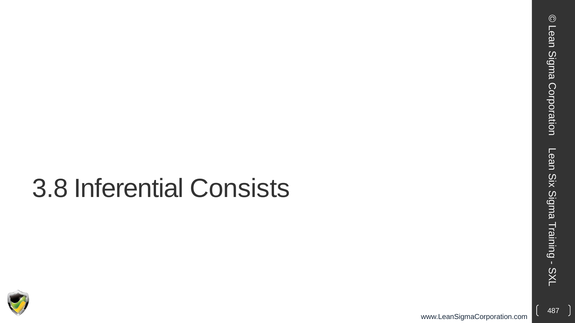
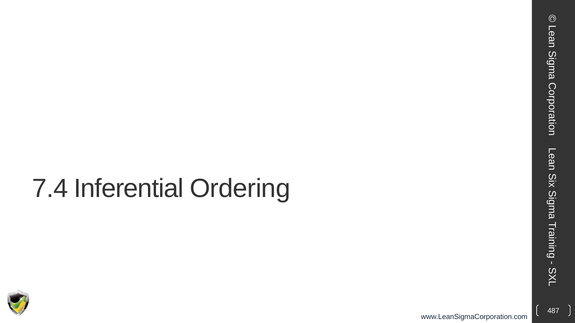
3.8: 3.8 -> 7.4
Consists: Consists -> Ordering
